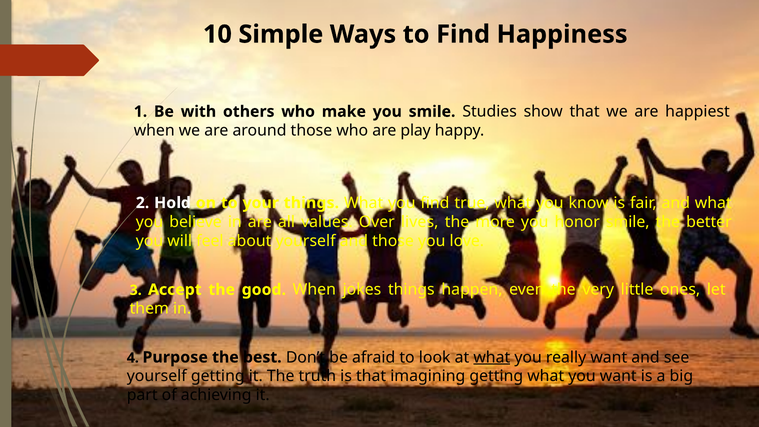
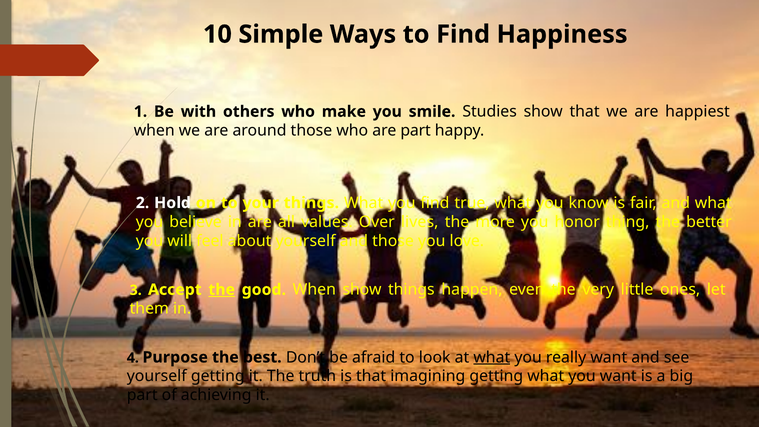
are play: play -> part
honor smile: smile -> thing
the at (222, 290) underline: none -> present
When jokes: jokes -> show
